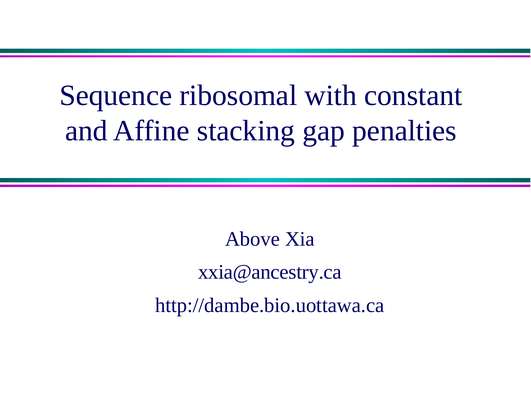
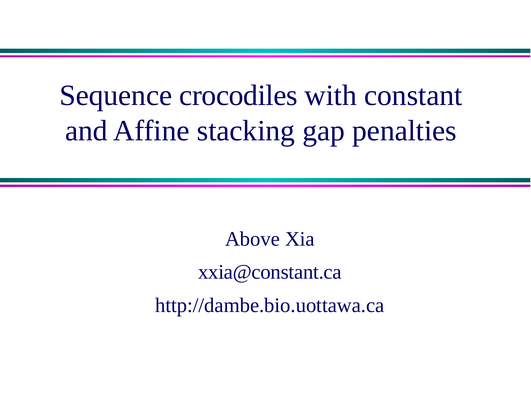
ribosomal: ribosomal -> crocodiles
xxia@ancestry.ca: xxia@ancestry.ca -> xxia@constant.ca
